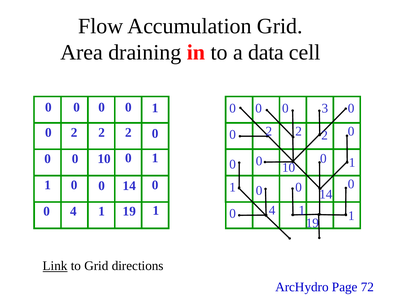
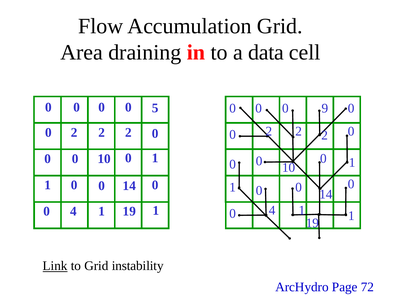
1 at (155, 108): 1 -> 5
3: 3 -> 9
directions: directions -> instability
